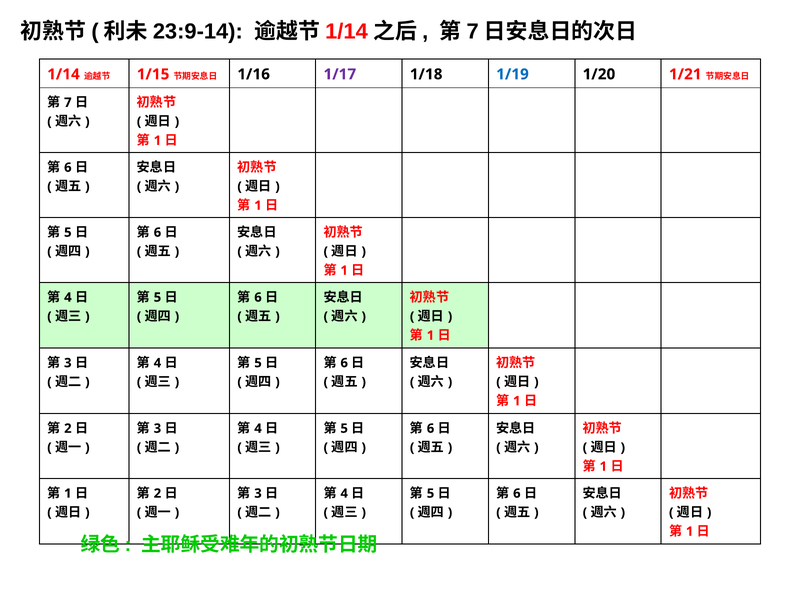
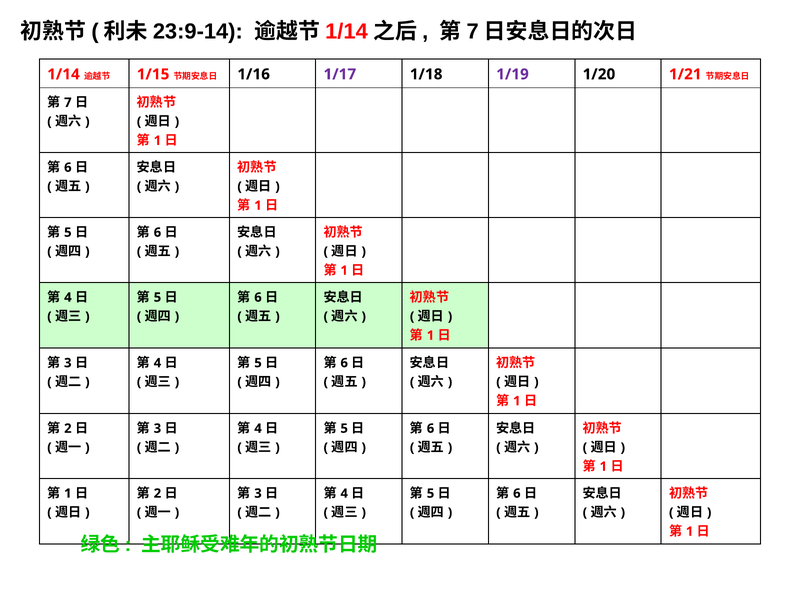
1/19 colour: blue -> purple
